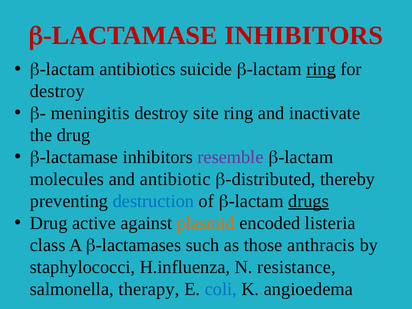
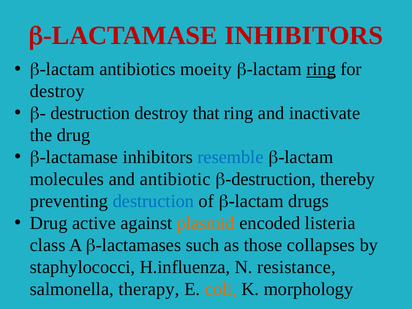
suicide: suicide -> moeity
meningitis at (90, 113): meningitis -> destruction
site: site -> that
resemble colour: purple -> blue
distributed at (271, 179): distributed -> destruction
drugs underline: present -> none
anthracis: anthracis -> collapses
coli colour: blue -> orange
angioedema: angioedema -> morphology
